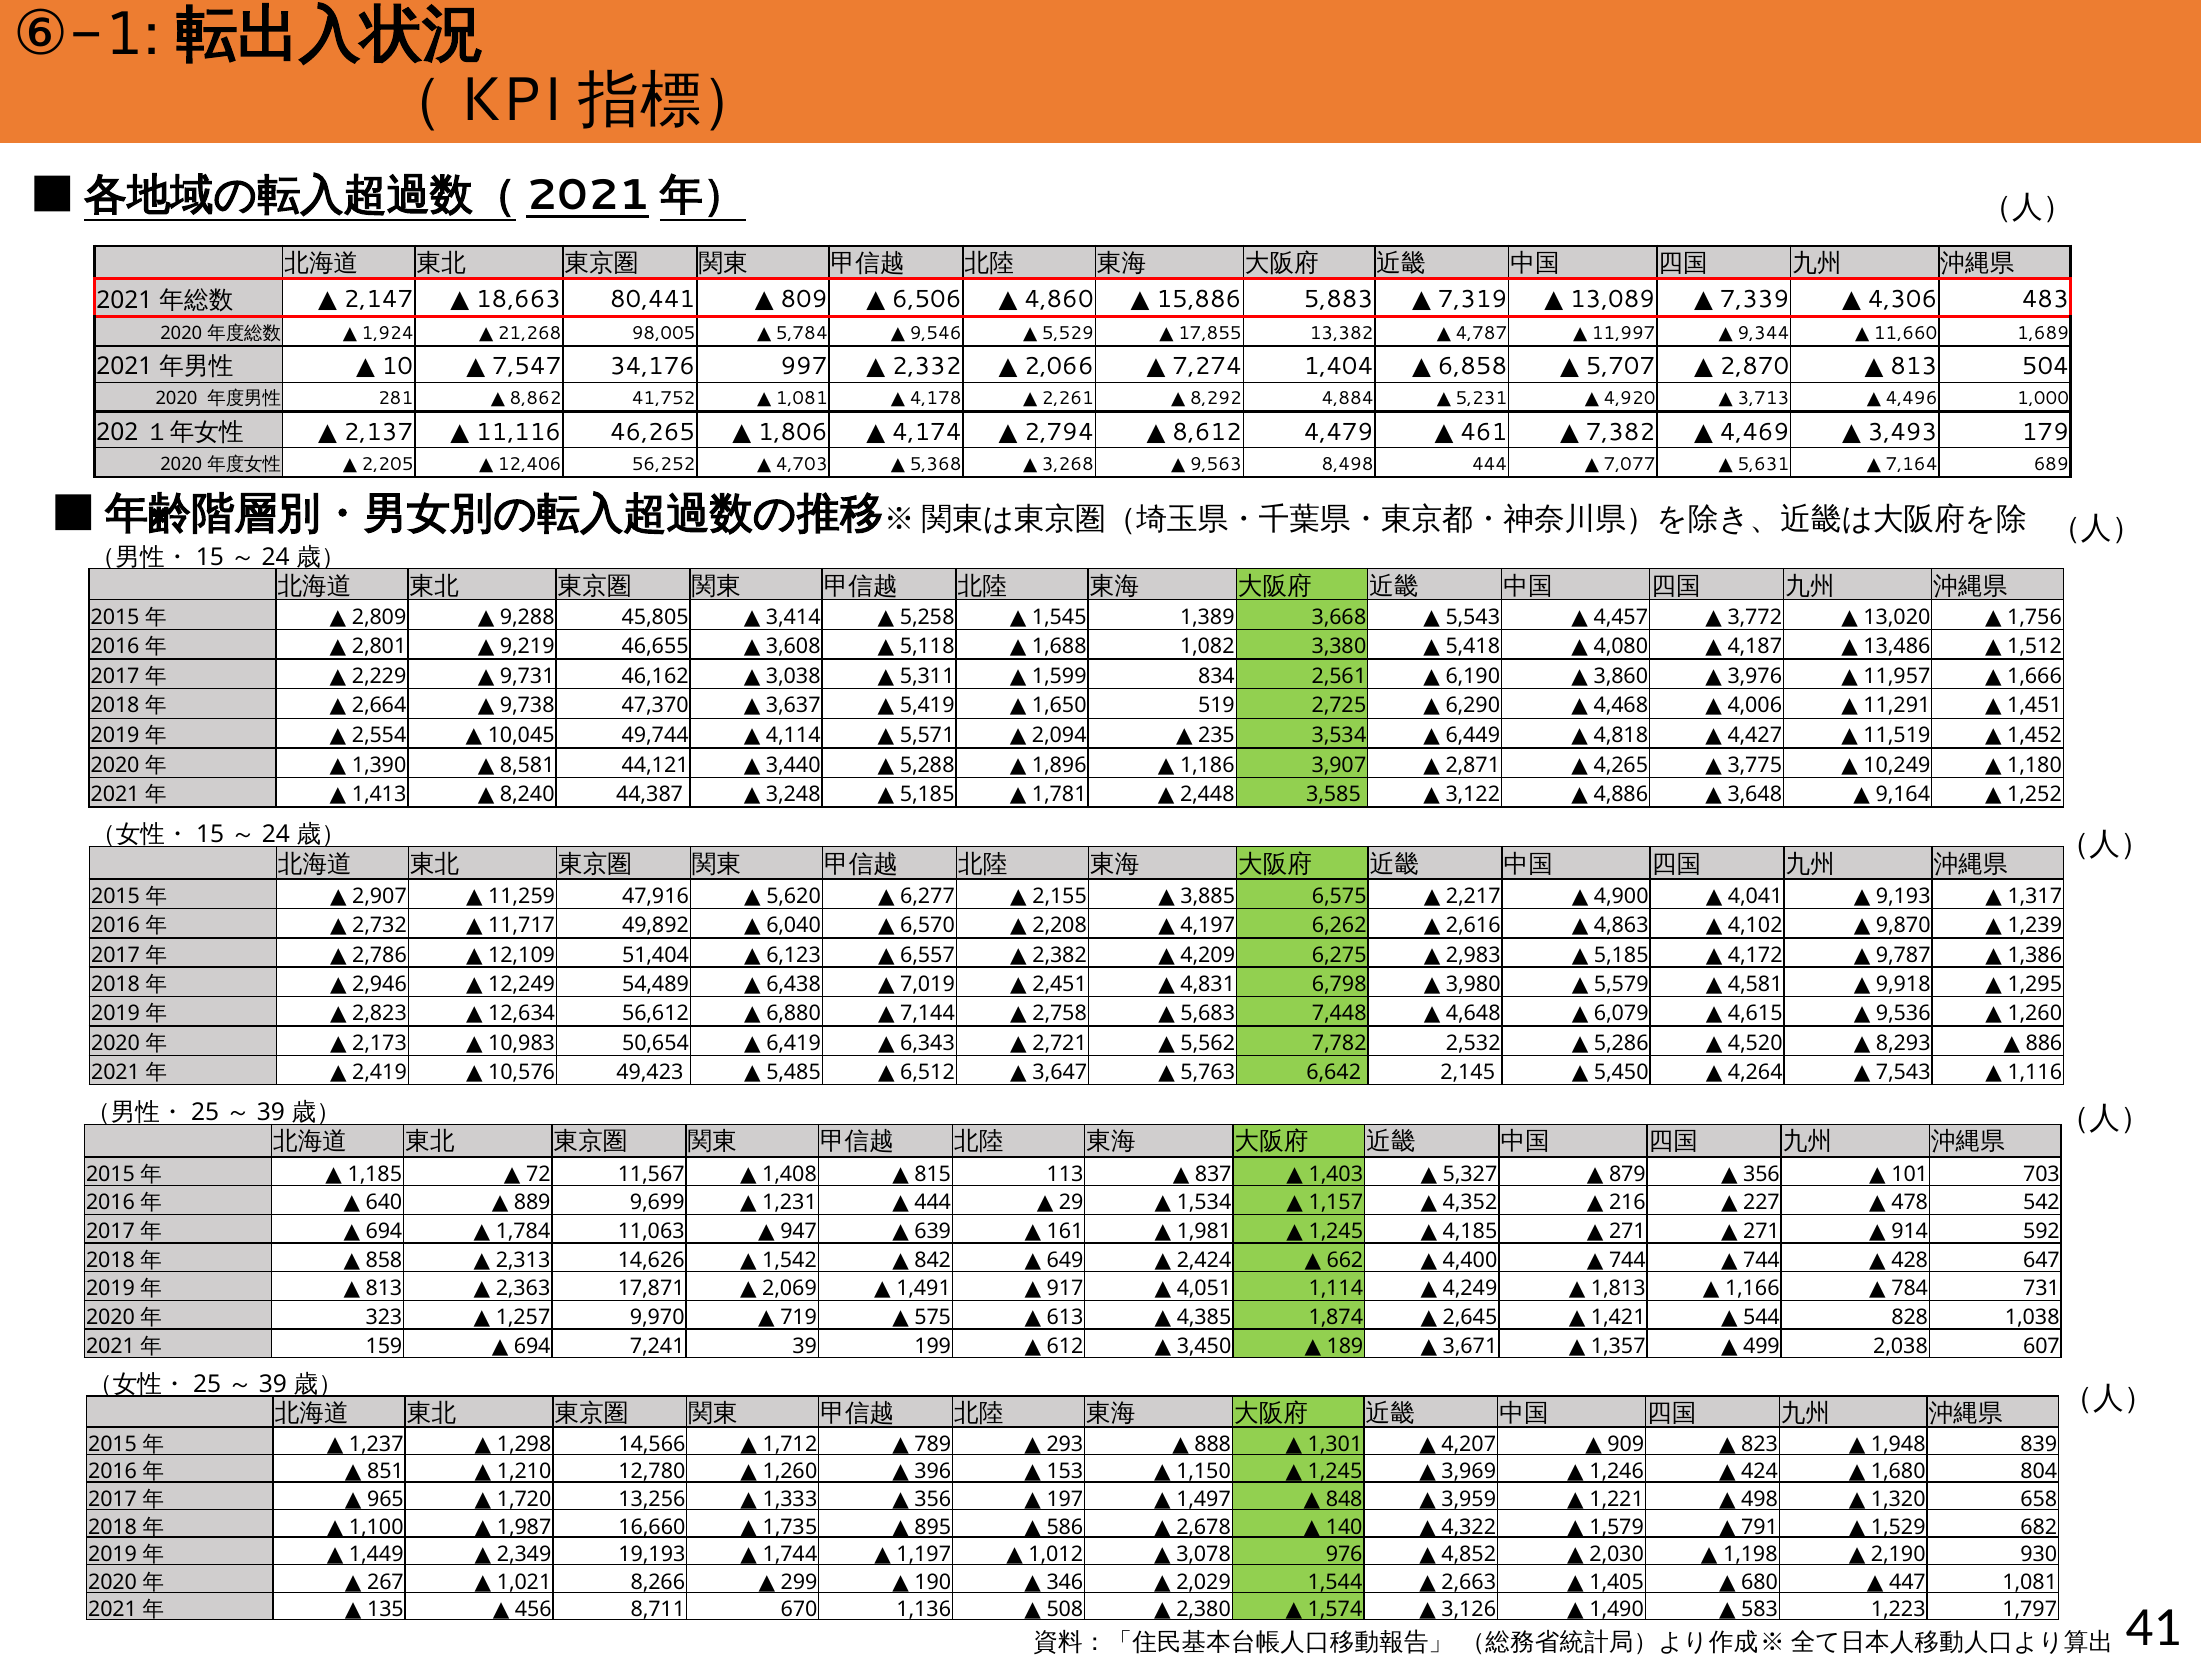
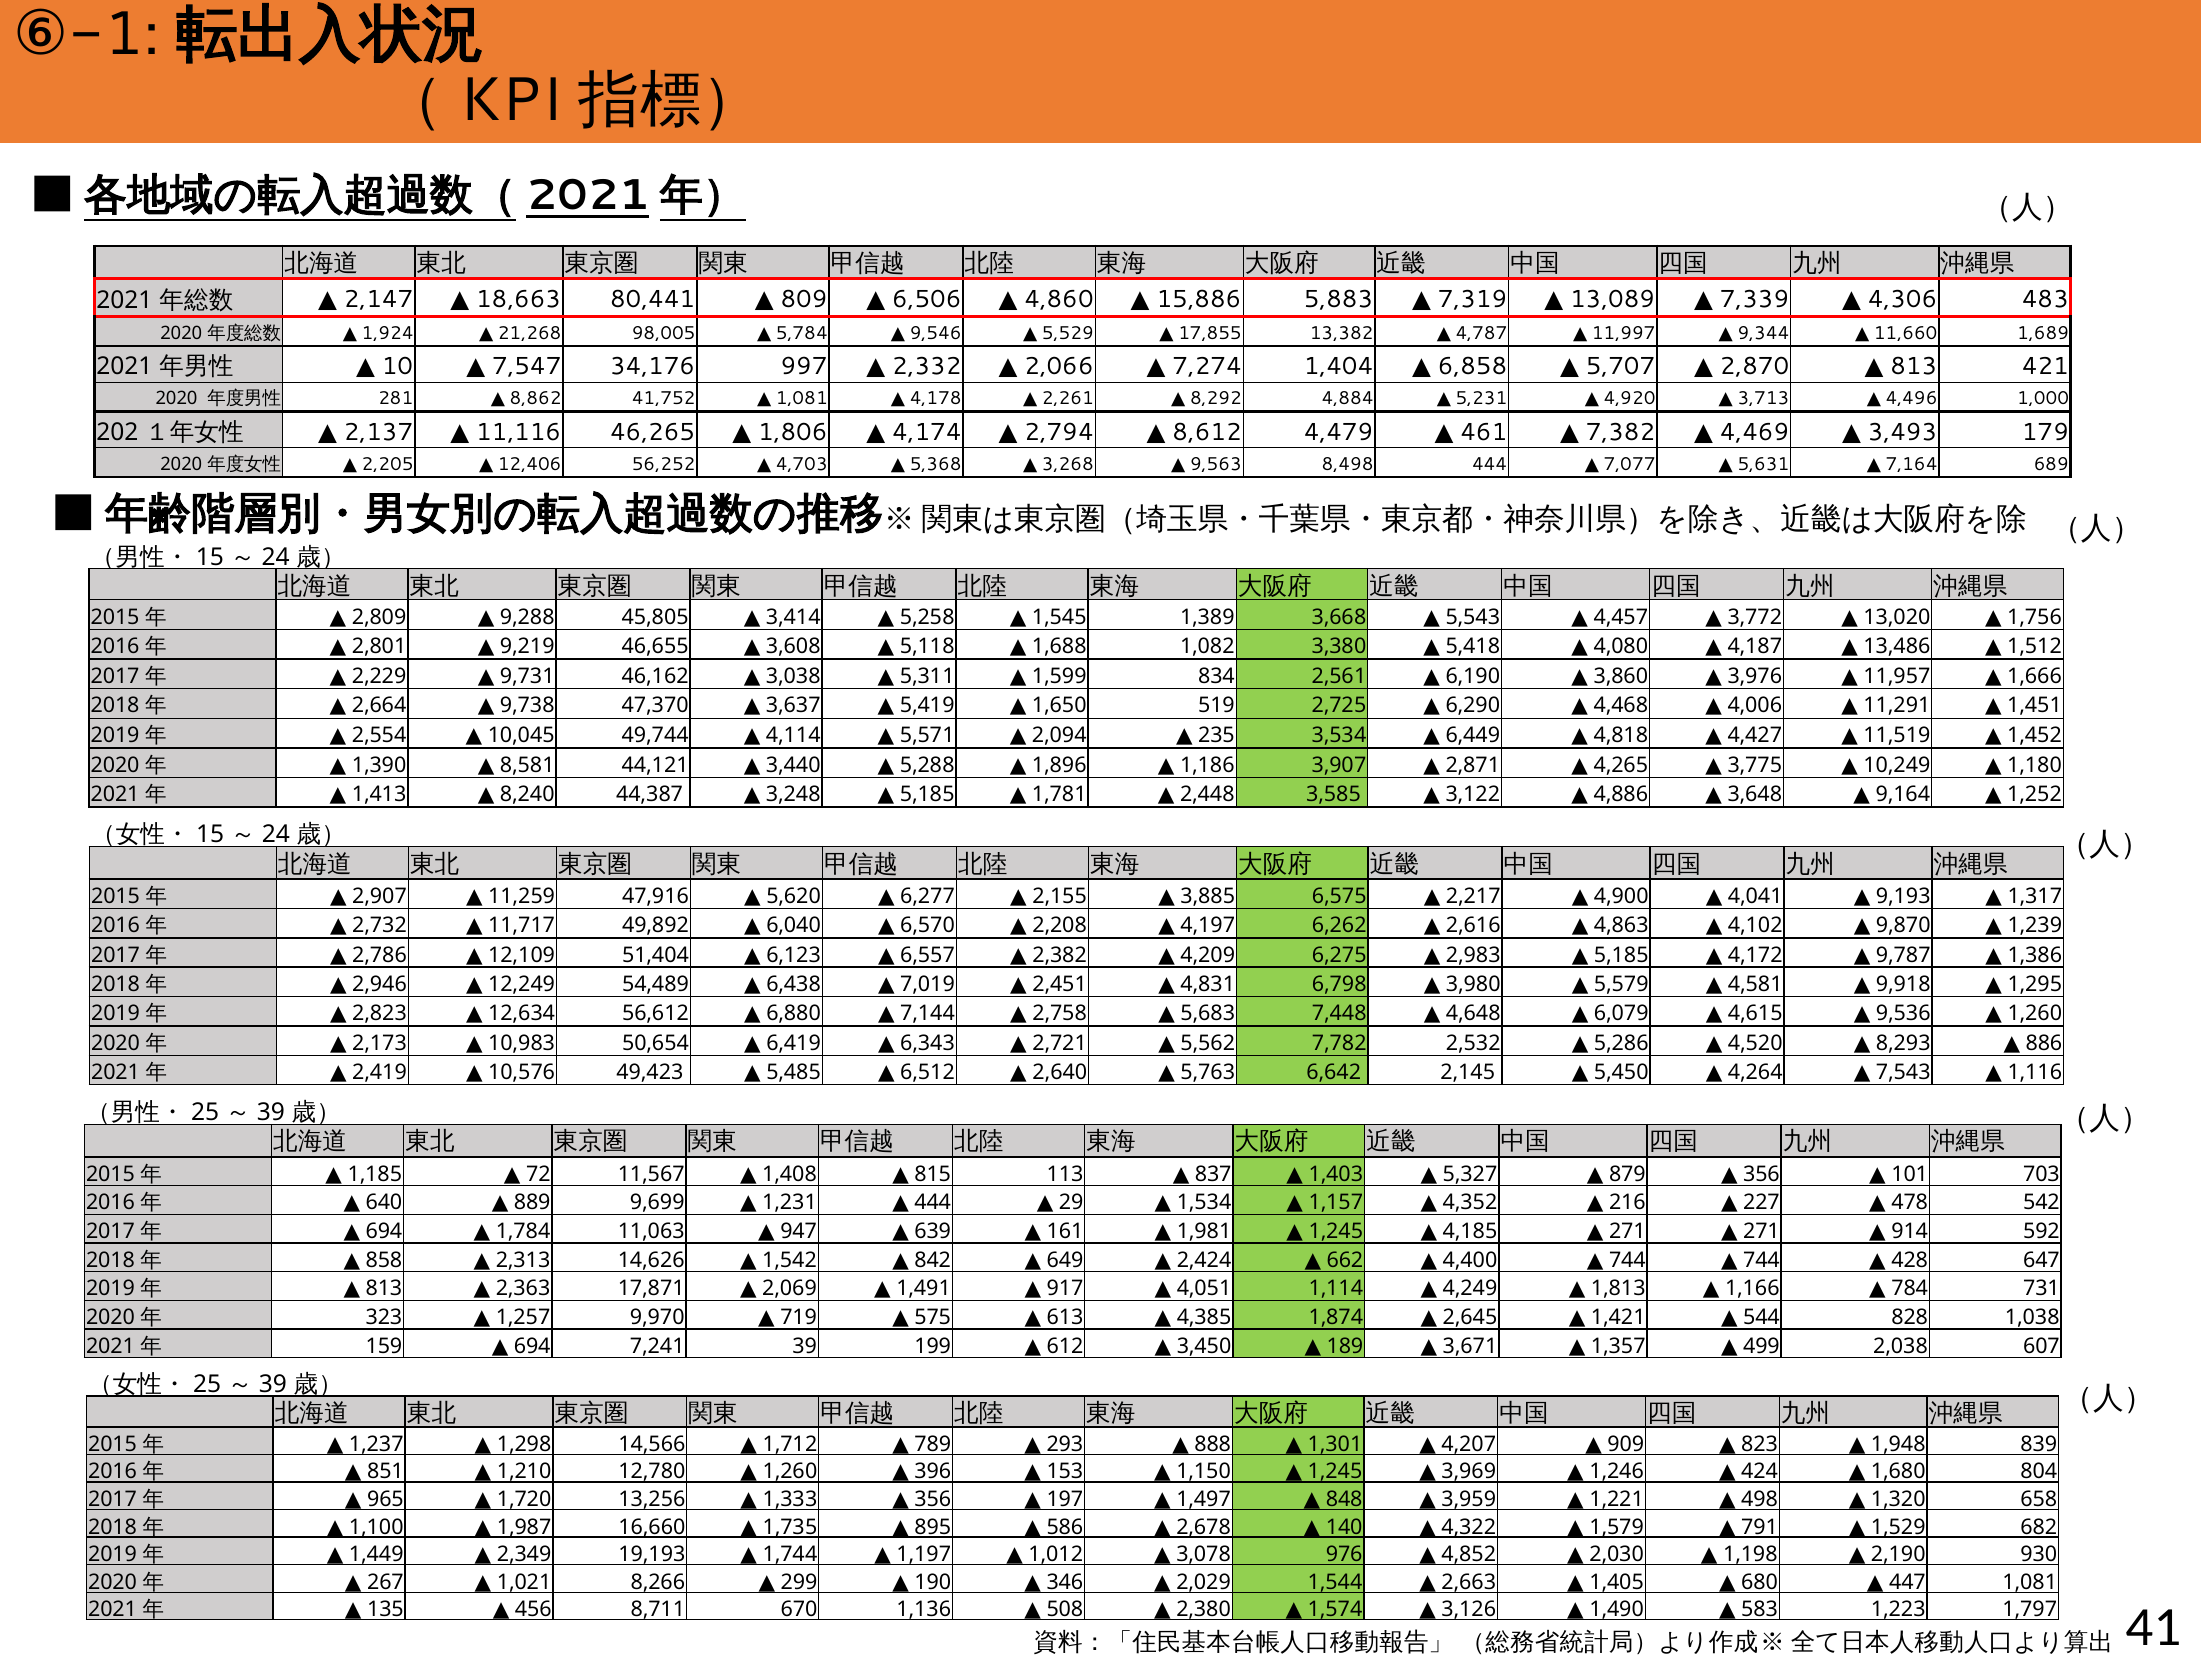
504: 504 -> 421
3,647: 3,647 -> 2,640
